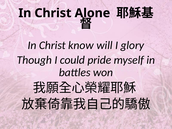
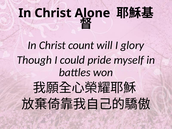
know: know -> count
